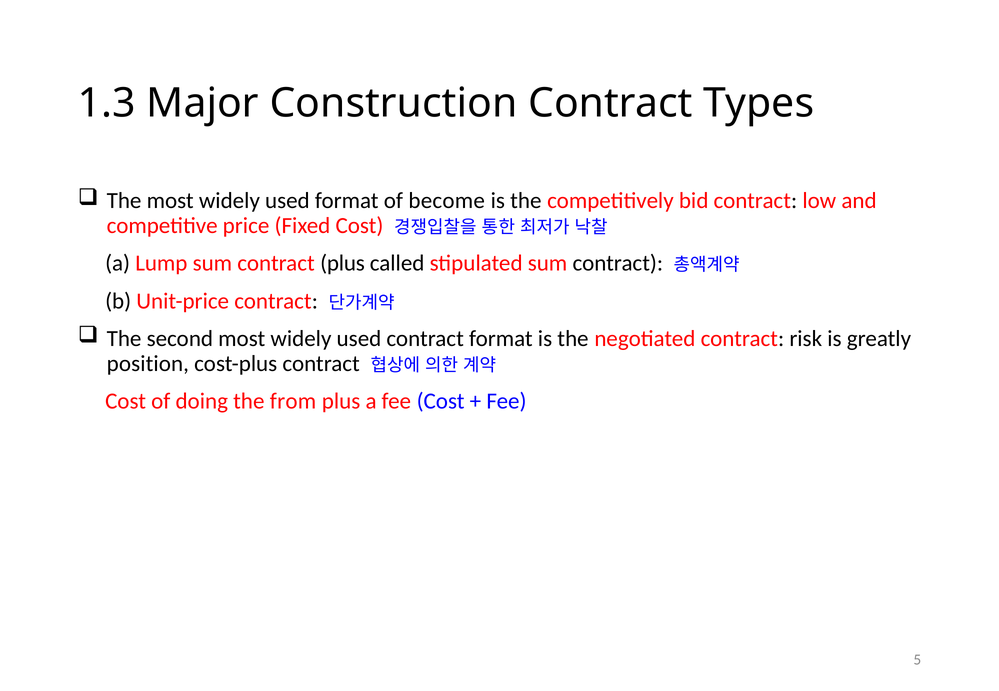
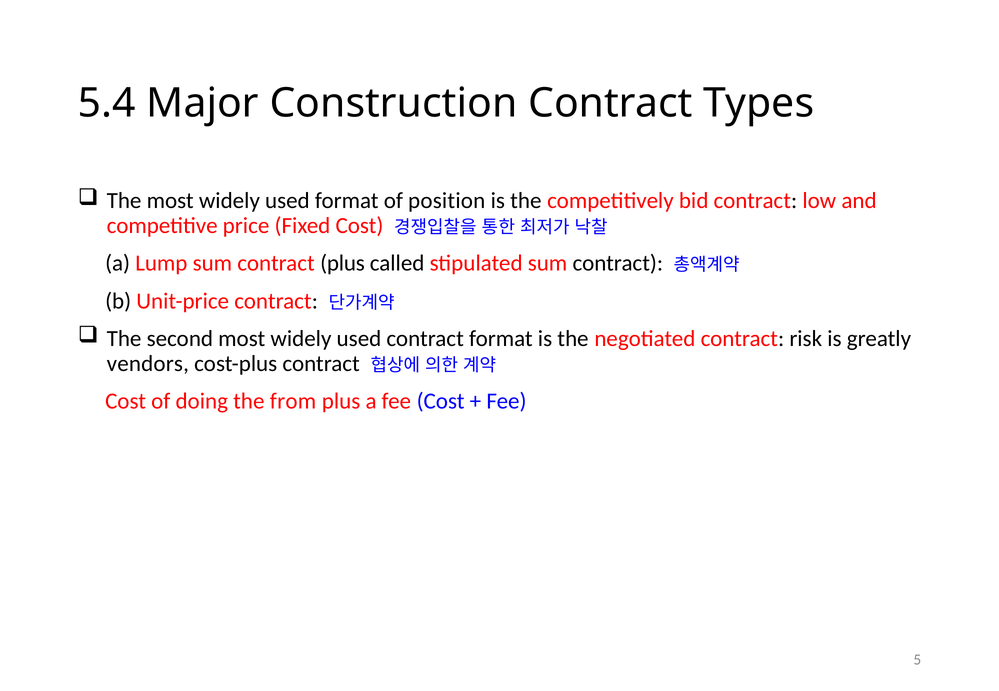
1.3: 1.3 -> 5.4
become: become -> position
position: position -> vendors
